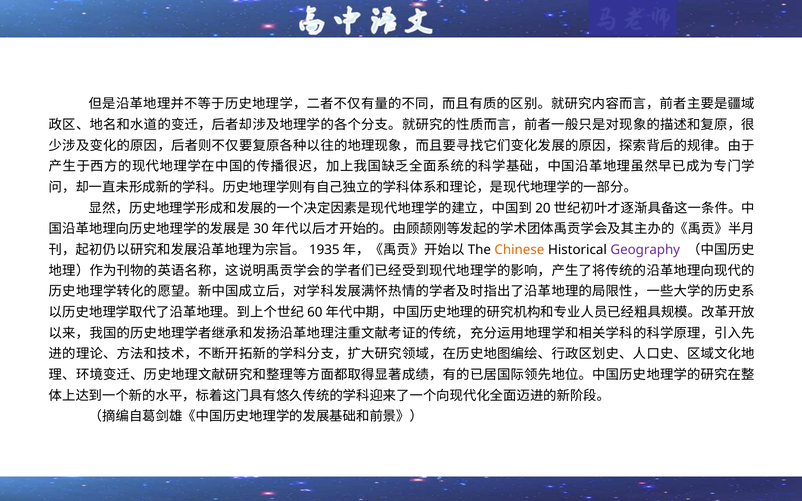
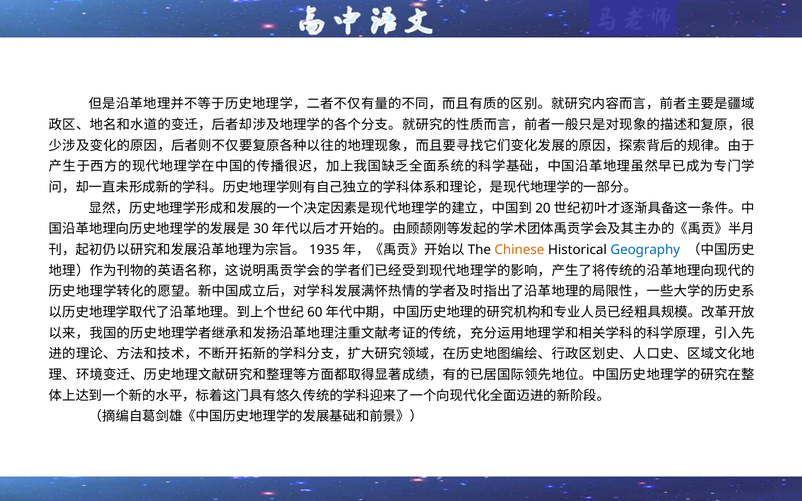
Geography colour: purple -> blue
